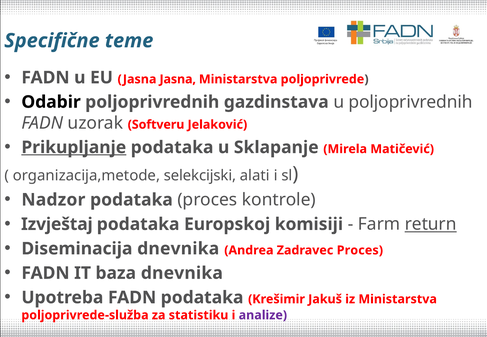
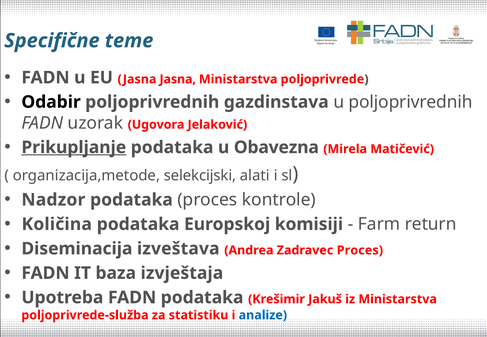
Softveru: Softveru -> Ugovora
Sklapanje: Sklapanje -> Obavezna
Izvještaj: Izvještaj -> Količina
return underline: present -> none
Diseminacija dnevnika: dnevnika -> izveštava
baza dnevnika: dnevnika -> izvještaja
analize colour: purple -> blue
